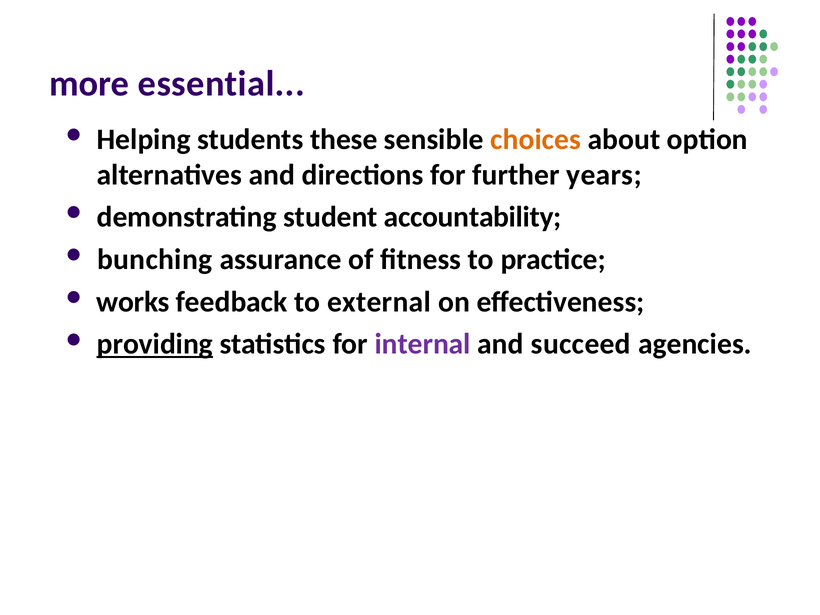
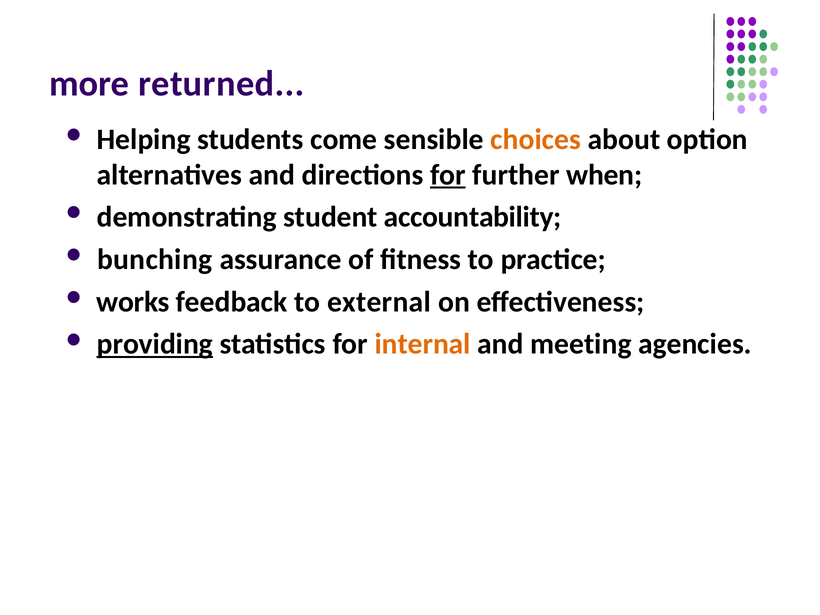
essential: essential -> returned
these: these -> come
for at (448, 175) underline: none -> present
years: years -> when
internal colour: purple -> orange
succeed: succeed -> meeting
